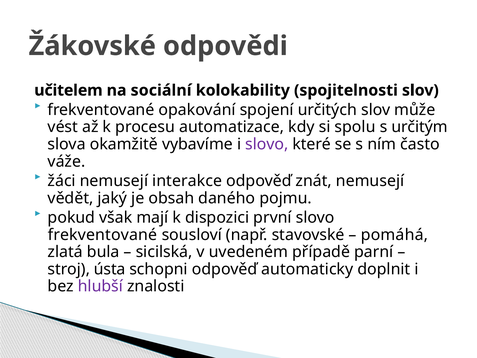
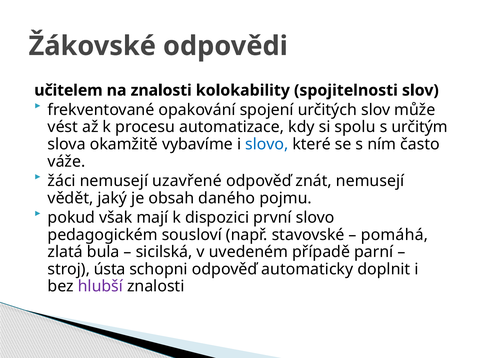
na sociální: sociální -> znalosti
slovo at (267, 144) colour: purple -> blue
interakce: interakce -> uzavřené
frekventované at (103, 235): frekventované -> pedagogickém
